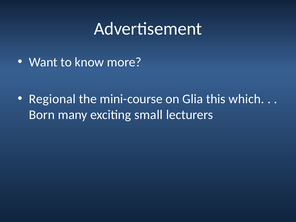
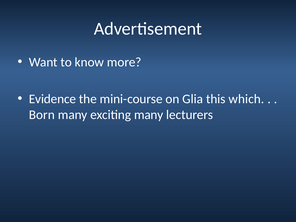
Regional: Regional -> Evidence
exciting small: small -> many
